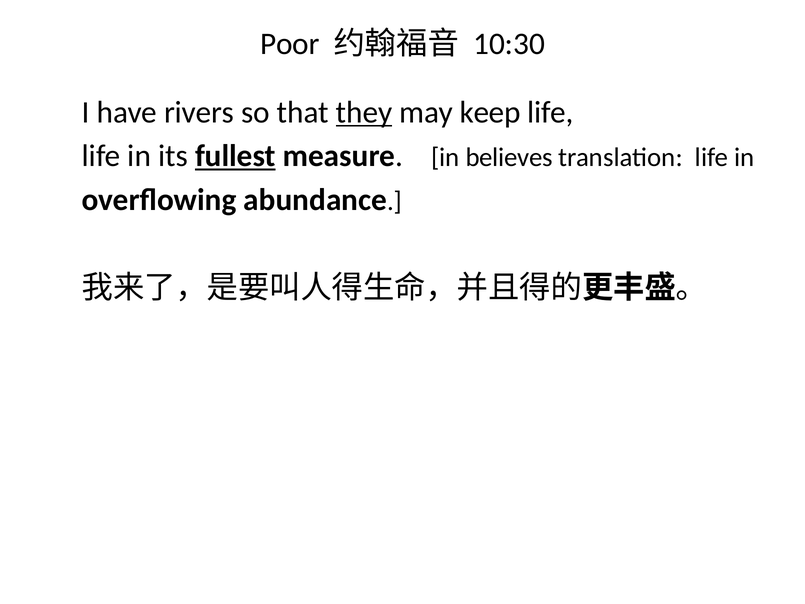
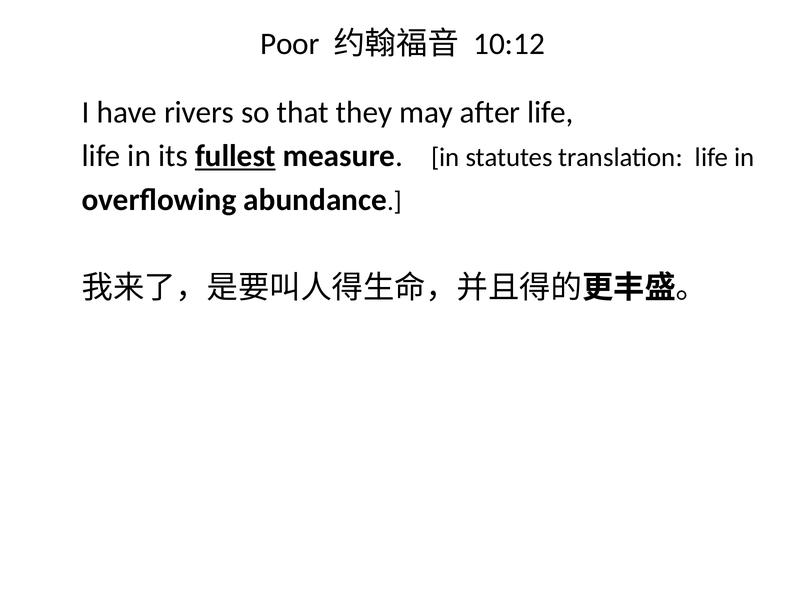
10:30: 10:30 -> 10:12
they underline: present -> none
keep: keep -> after
believes: believes -> statutes
